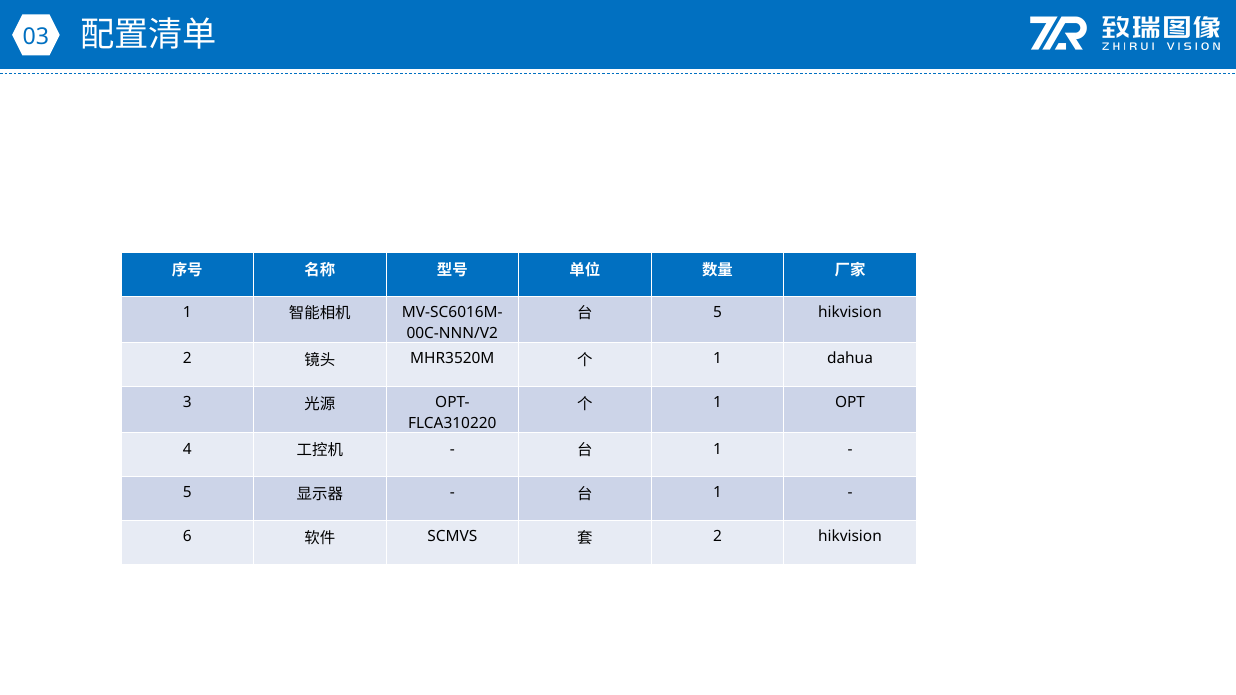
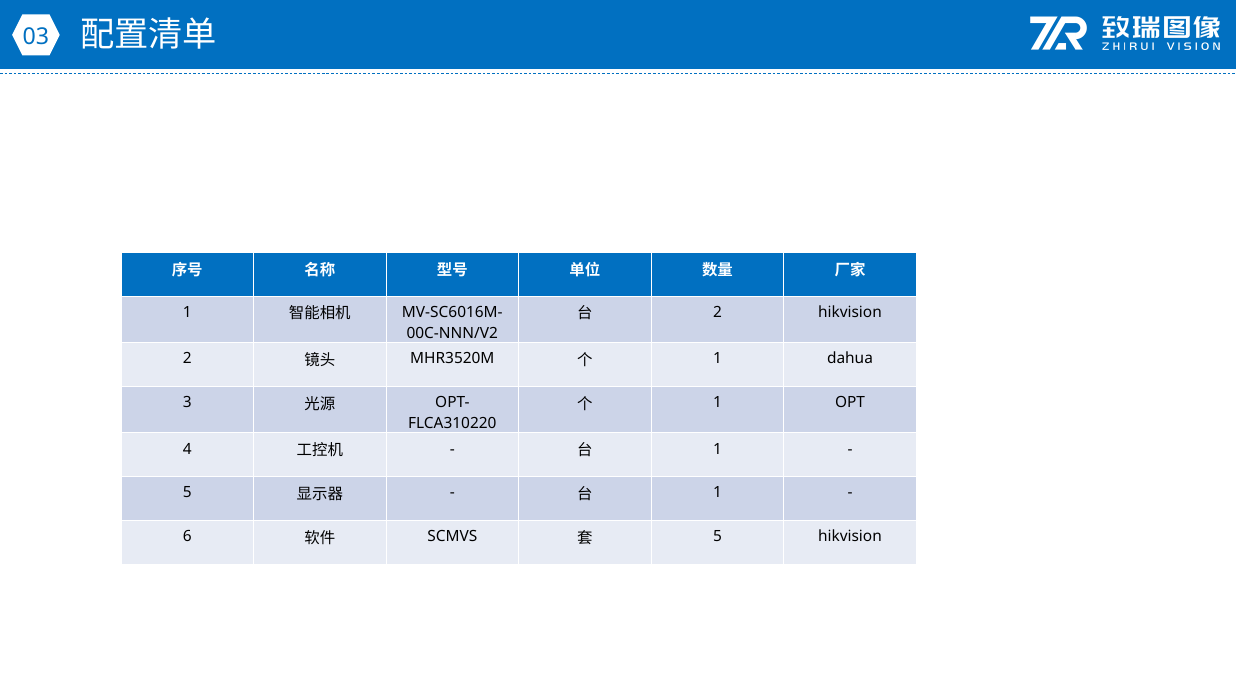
5 at (718, 313): 5 -> 2
2 at (718, 537): 2 -> 5
